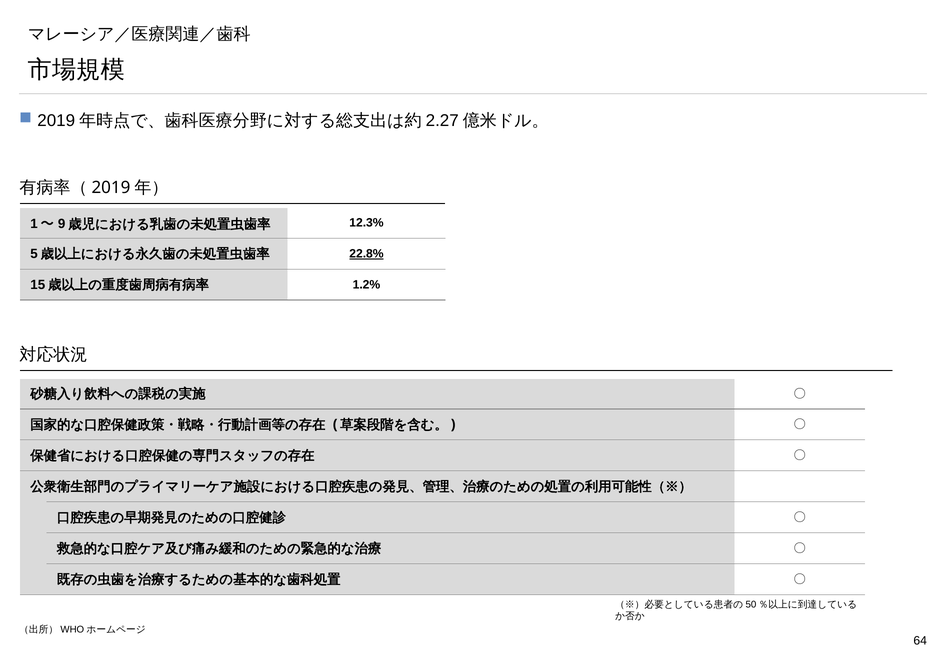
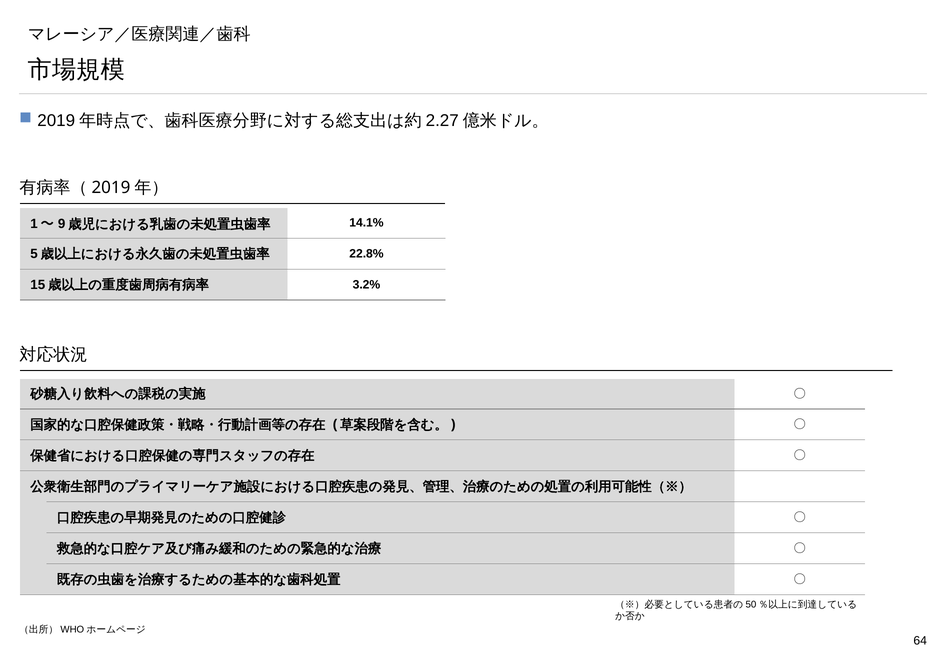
12.3%: 12.3% -> 14.1%
22.8% underline: present -> none
1.2%: 1.2% -> 3.2%
